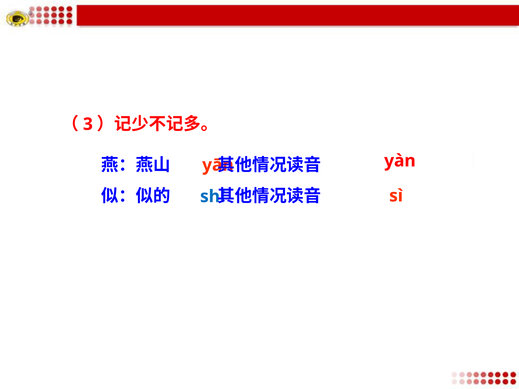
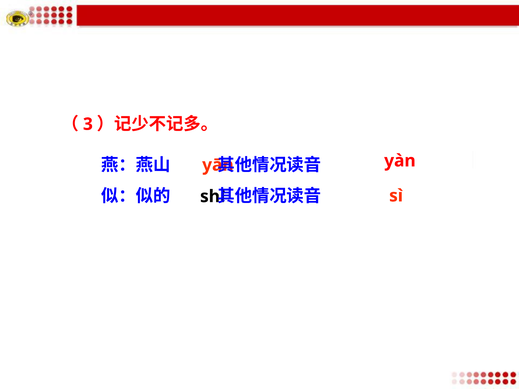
shì colour: blue -> black
